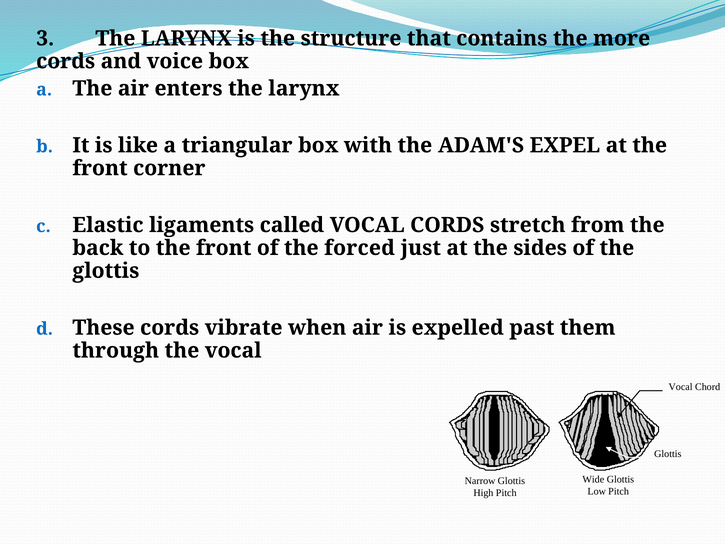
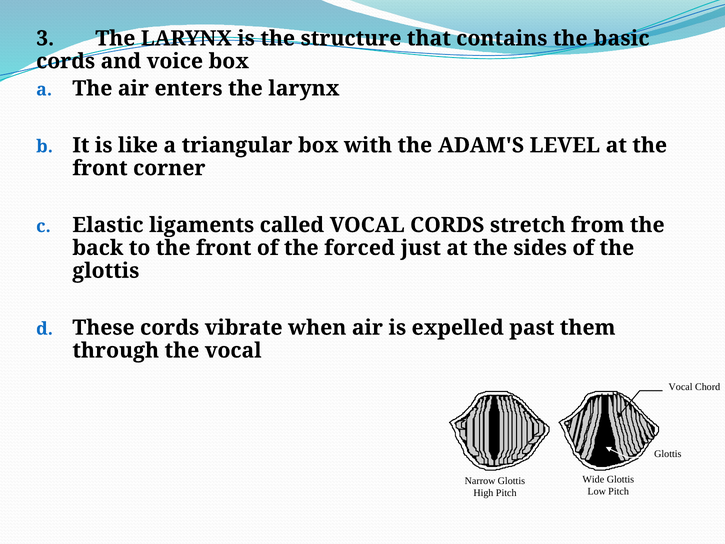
more: more -> basic
EXPEL: EXPEL -> LEVEL
